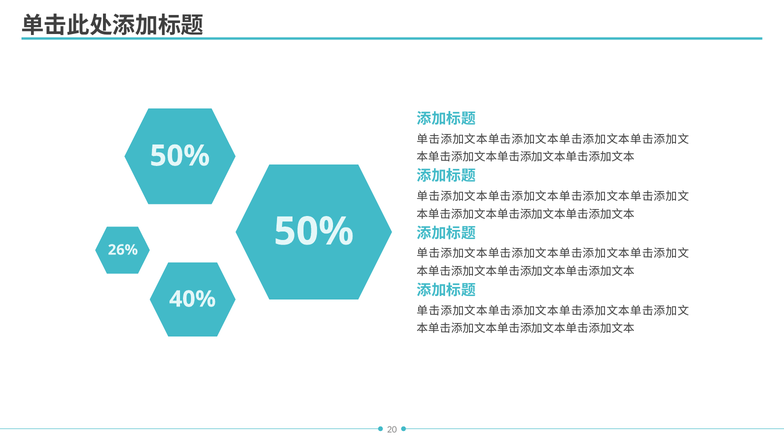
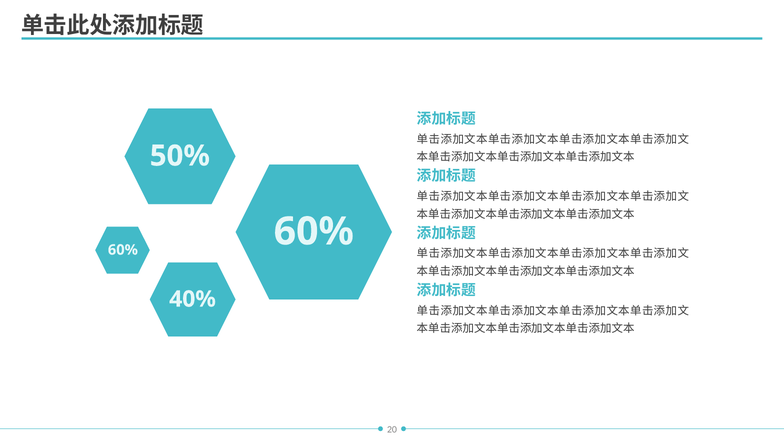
50% at (314, 232): 50% -> 60%
26% at (123, 250): 26% -> 60%
